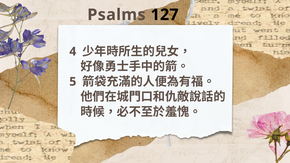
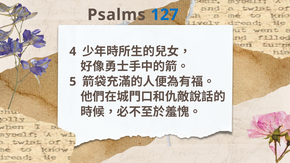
127 colour: black -> blue
